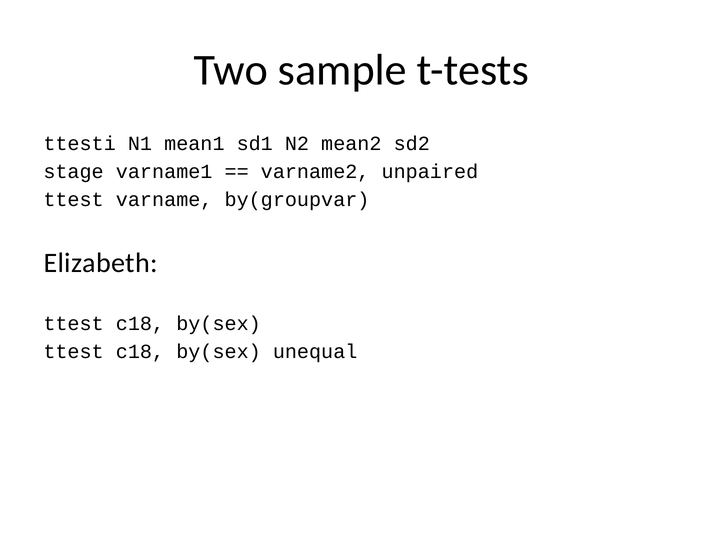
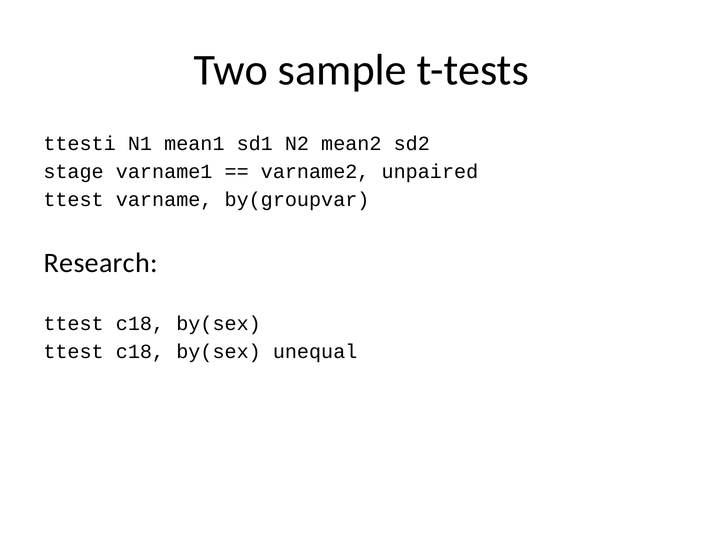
Elizabeth: Elizabeth -> Research
